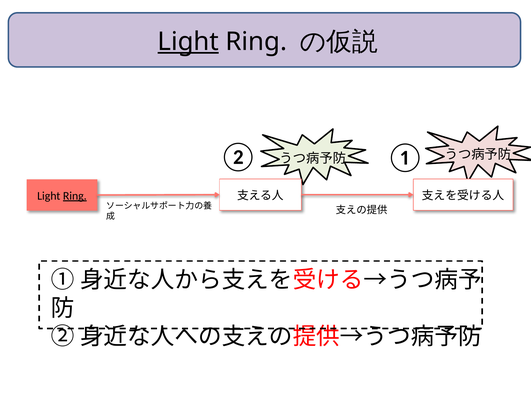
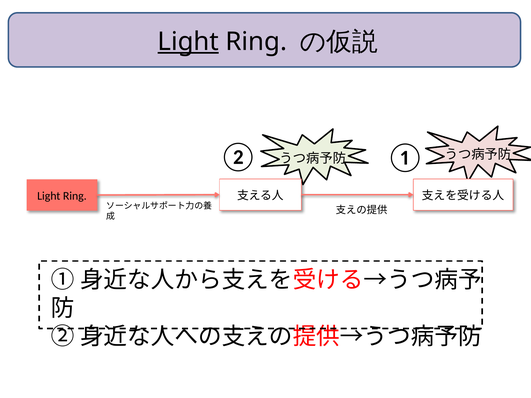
Ring at (75, 196) underline: present -> none
